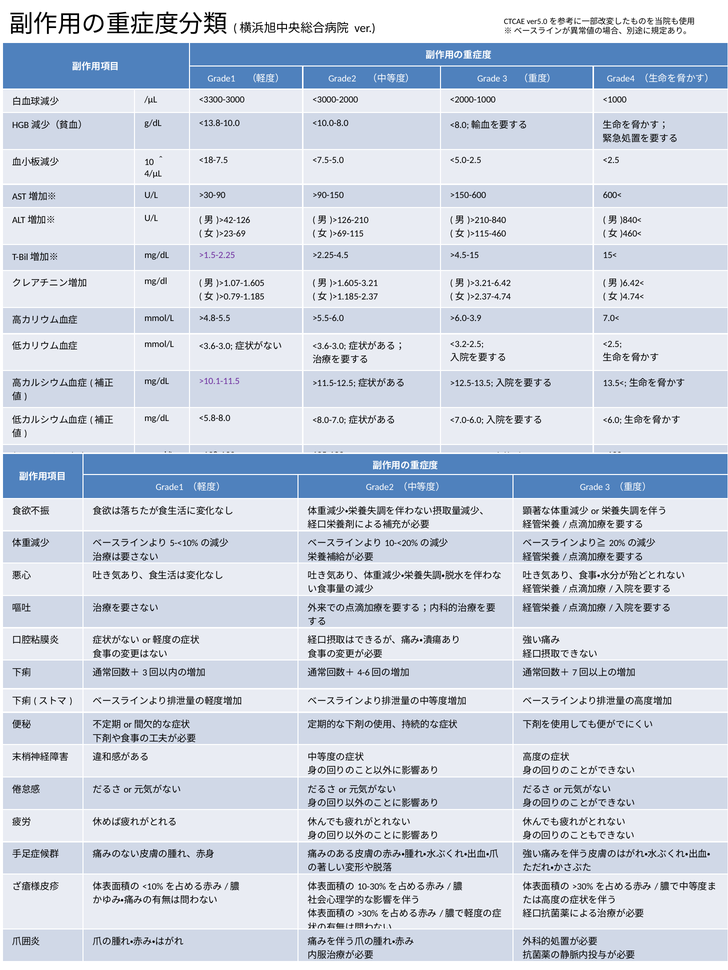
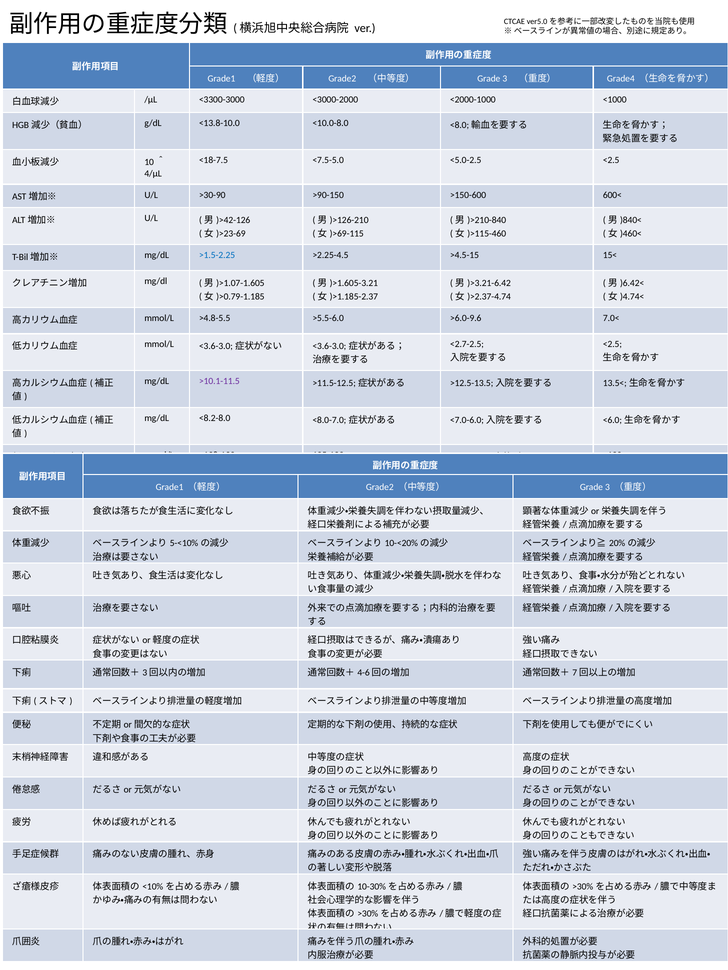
>1.5-2.25 colour: purple -> blue
>6.0-3.9: >6.0-3.9 -> >6.0-9.6
<3.2-2.5: <3.2-2.5 -> <2.7-2.5
<5.8-8.0: <5.8-8.0 -> <8.2-8.0
